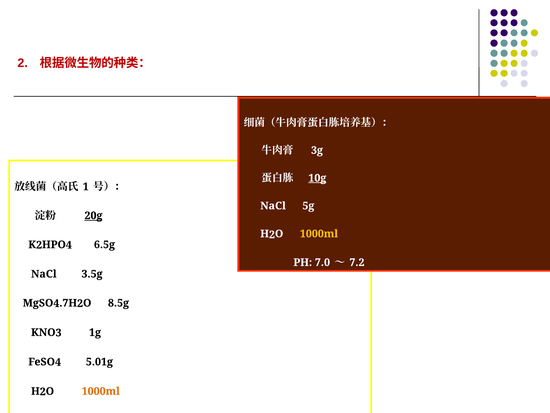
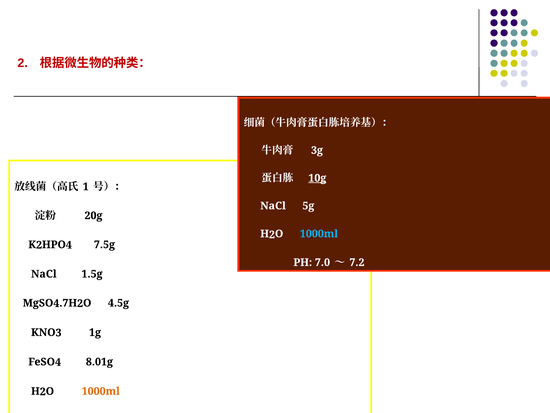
20g underline: present -> none
1000ml at (319, 233) colour: yellow -> light blue
6.5g: 6.5g -> 7.5g
3.5g: 3.5g -> 1.5g
8.5g: 8.5g -> 4.5g
5.01g: 5.01g -> 8.01g
